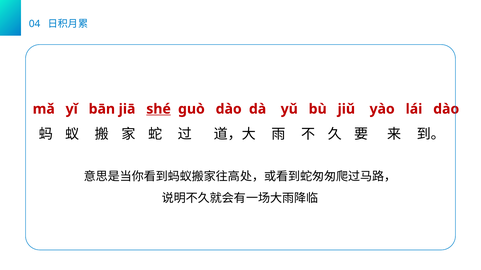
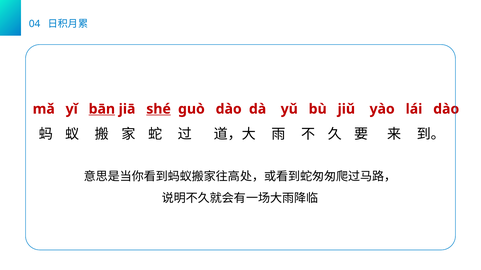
bān underline: none -> present
